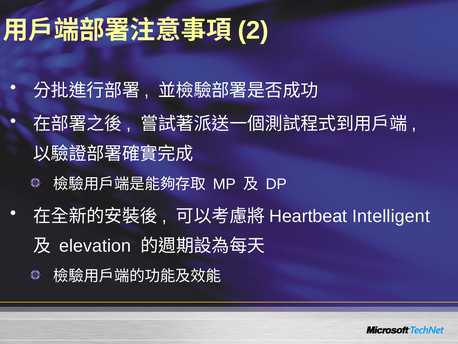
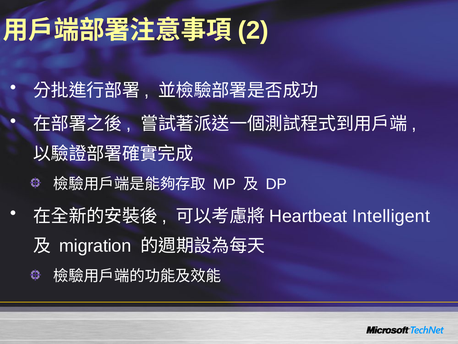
elevation: elevation -> migration
